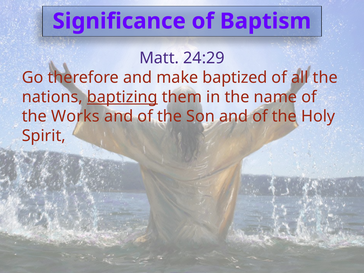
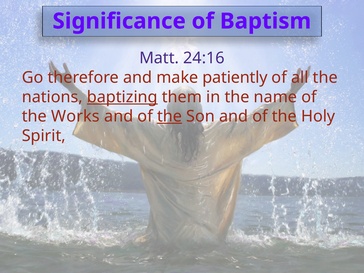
24:29: 24:29 -> 24:16
baptized: baptized -> patiently
the at (170, 116) underline: none -> present
